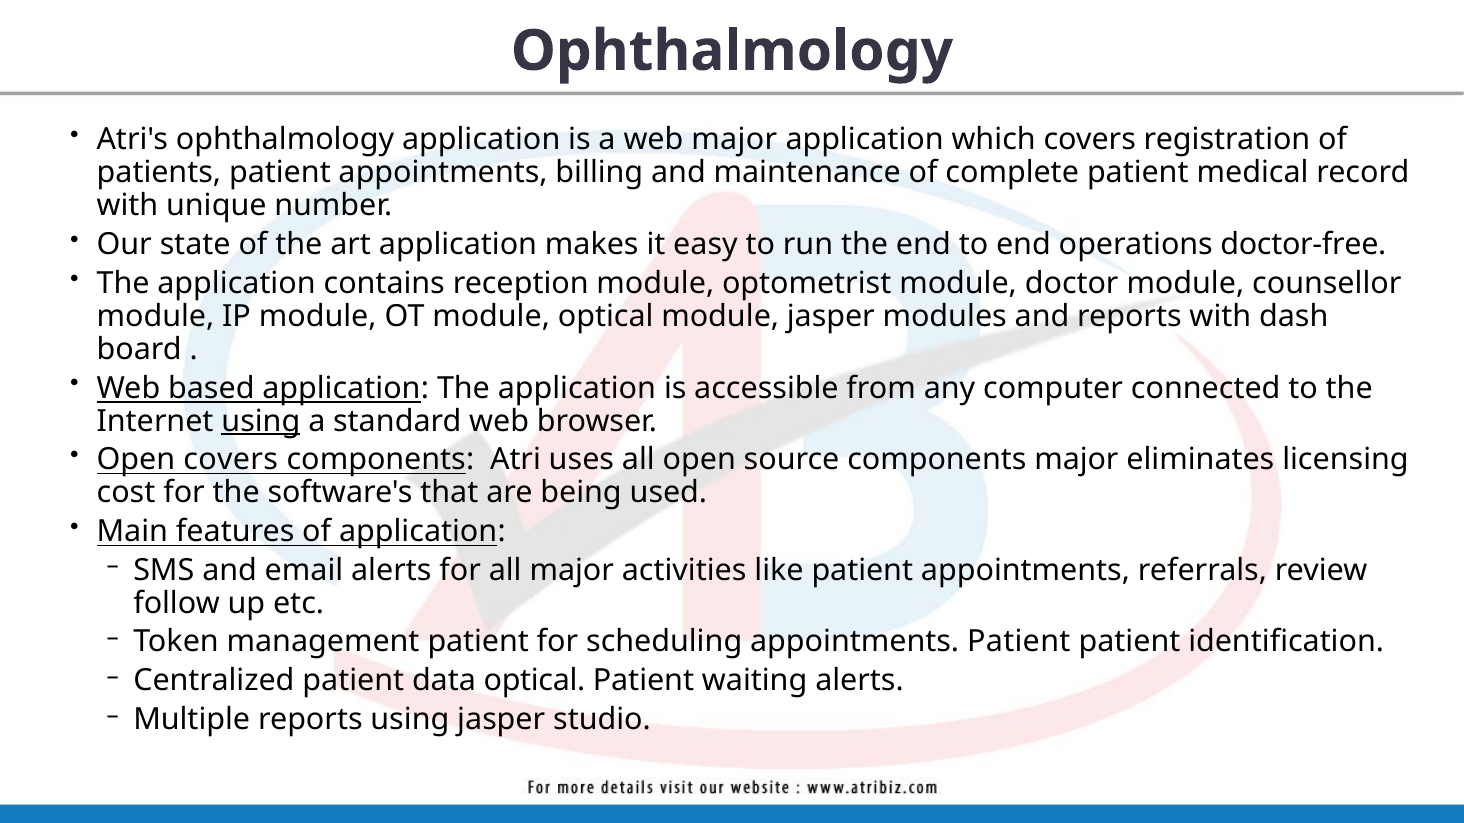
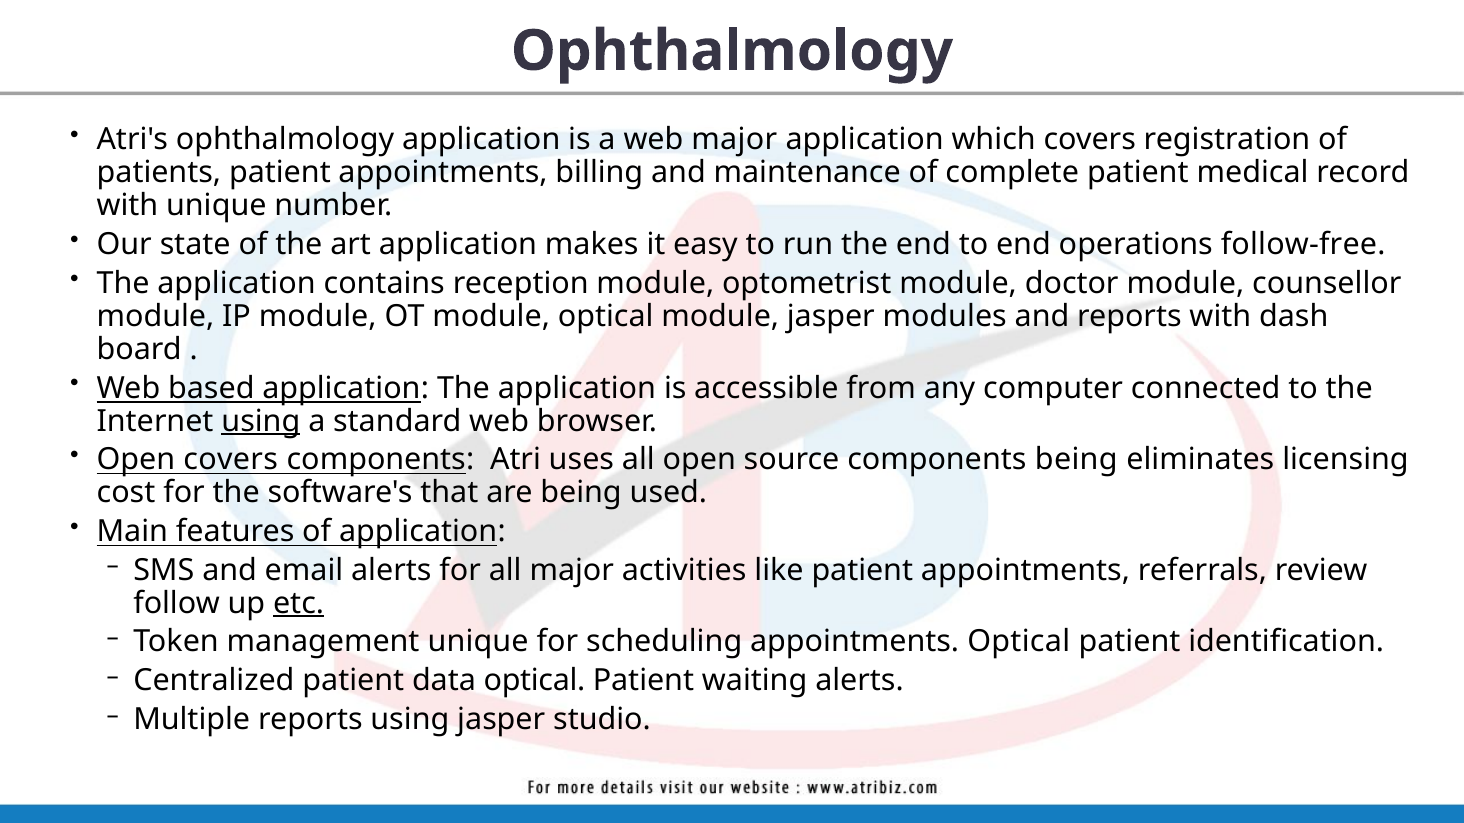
doctor-free: doctor-free -> follow-free
components major: major -> being
etc underline: none -> present
management patient: patient -> unique
appointments Patient: Patient -> Optical
